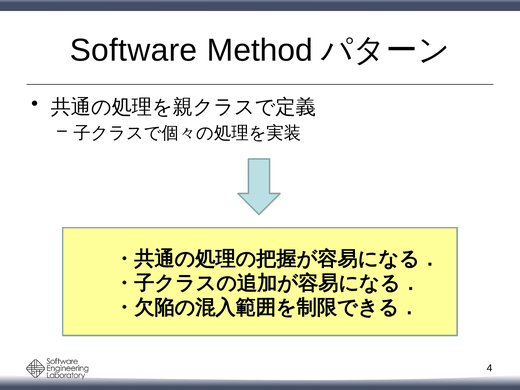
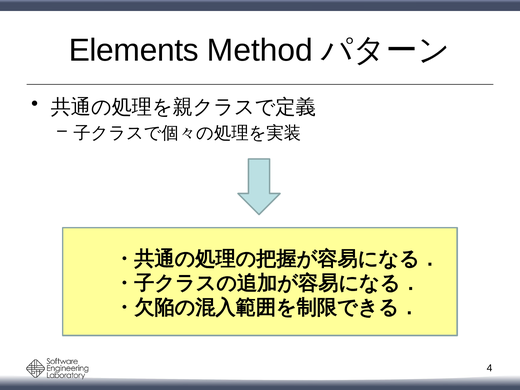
Software: Software -> Elements
